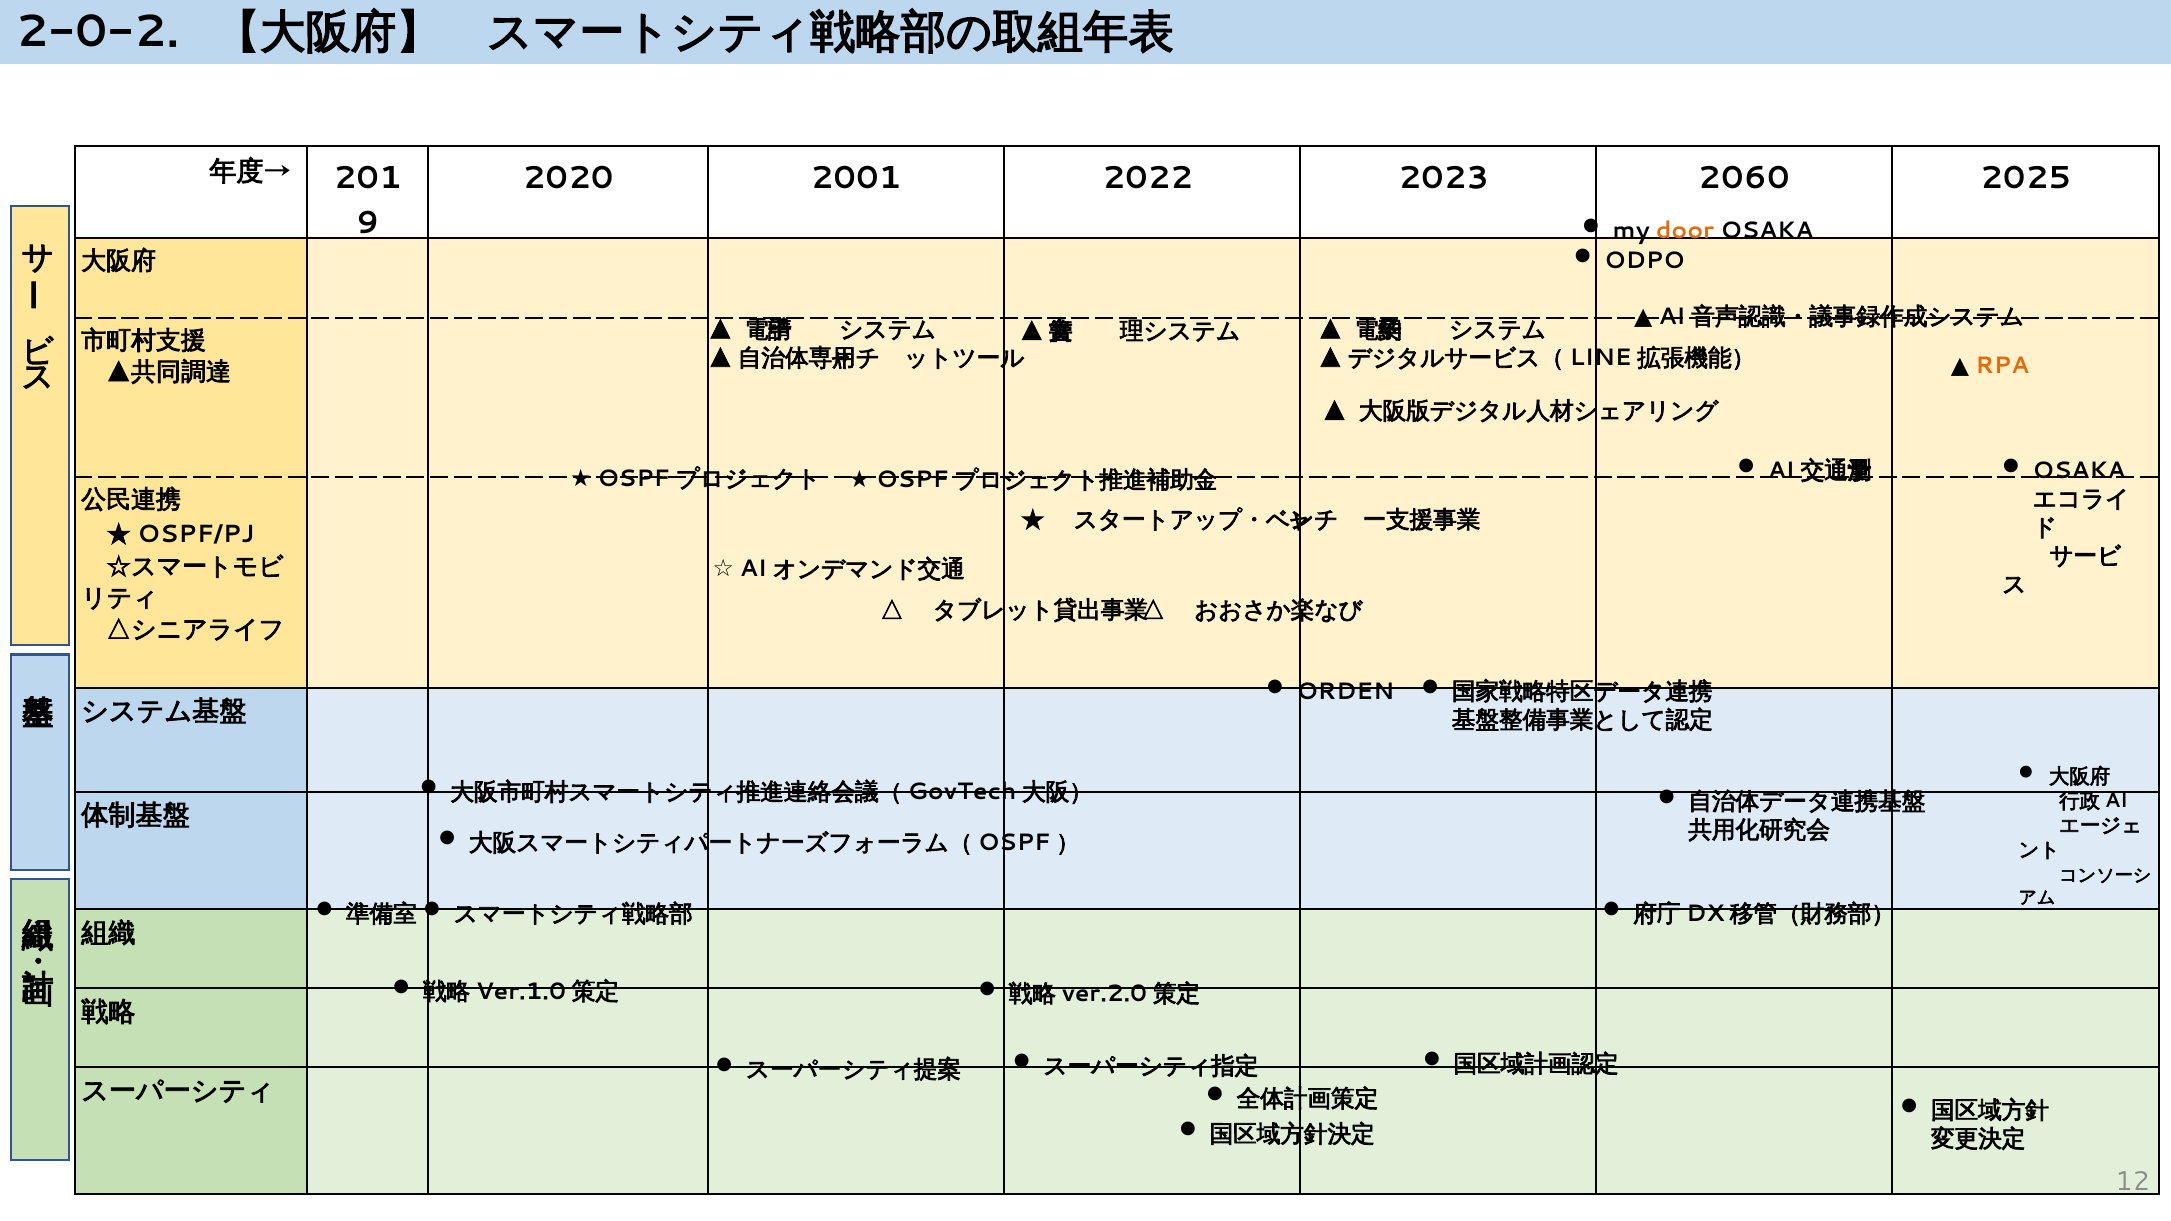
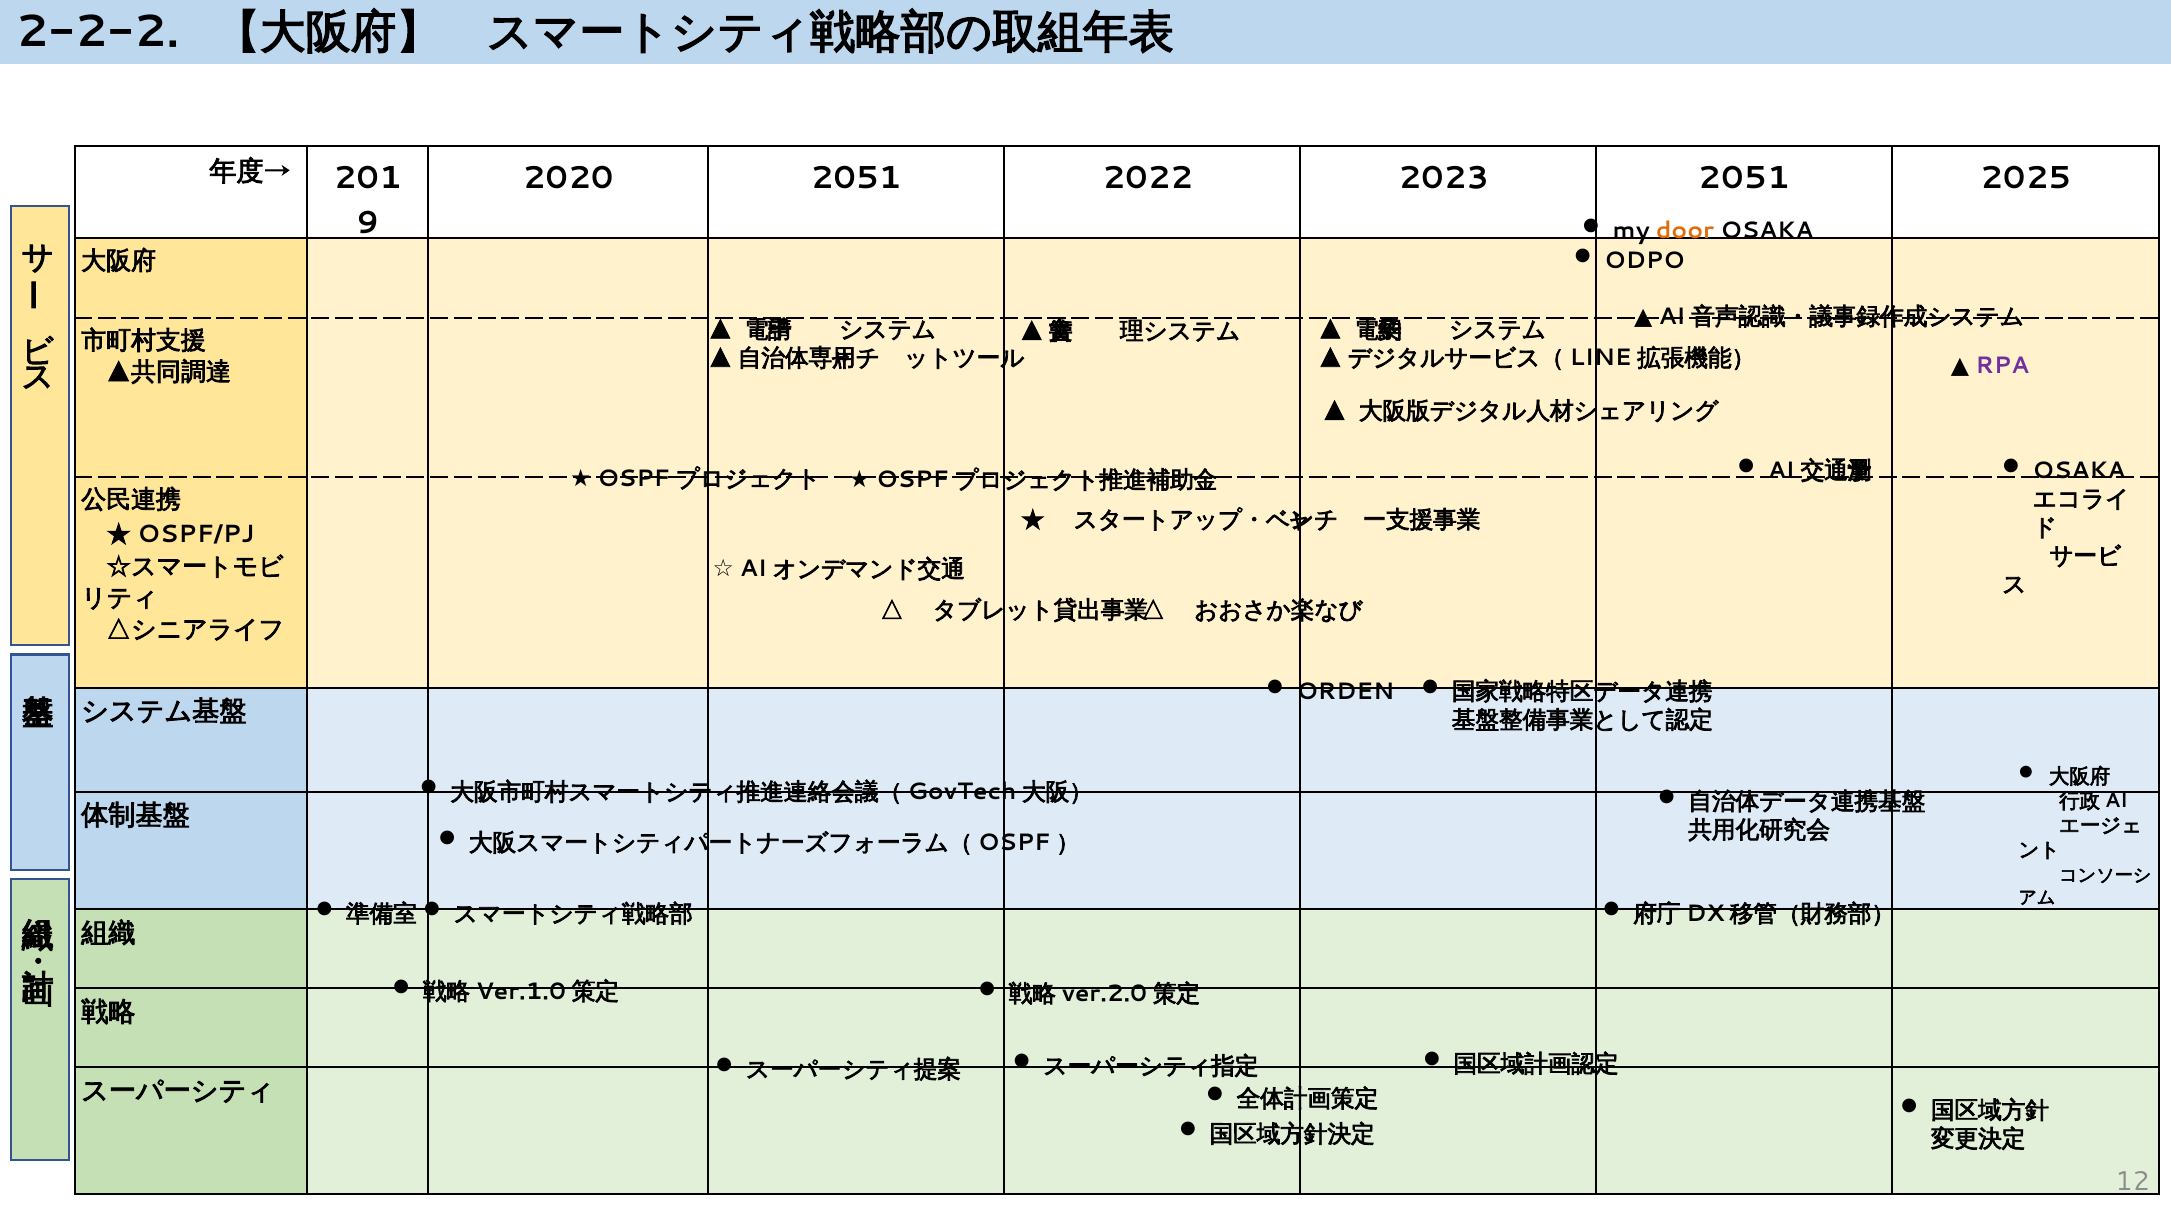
2-0-2: 2-0-2 -> 2-2-2
2020 2001: 2001 -> 2051
2023 2060: 2060 -> 2051
RPA colour: orange -> purple
